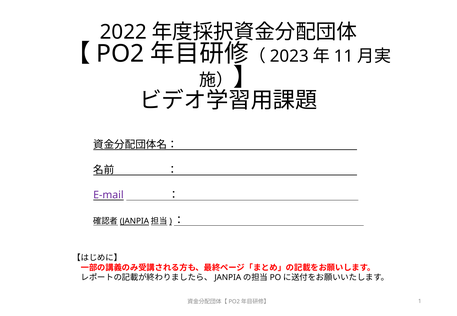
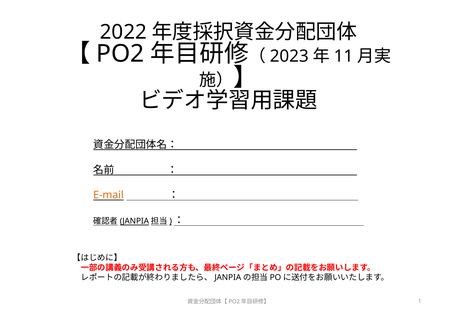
E-mail colour: purple -> orange
